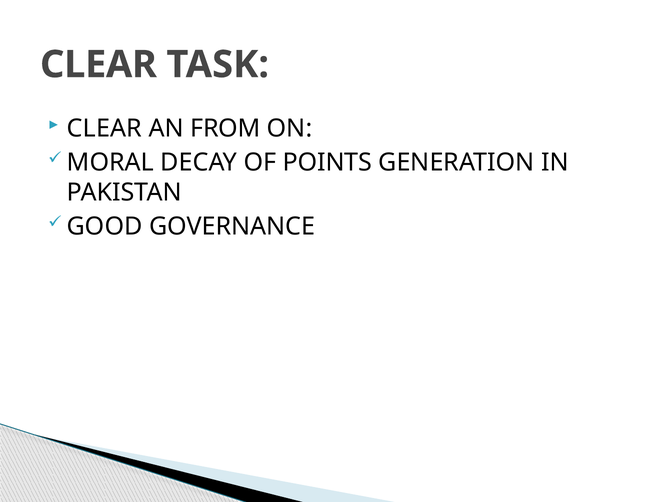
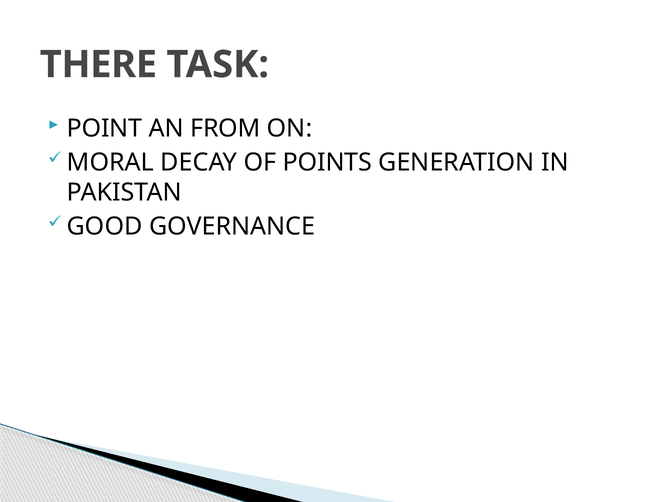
CLEAR at (98, 65): CLEAR -> THERE
CLEAR at (104, 128): CLEAR -> POINT
